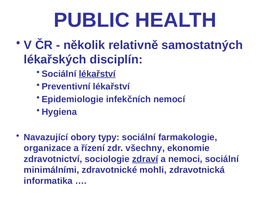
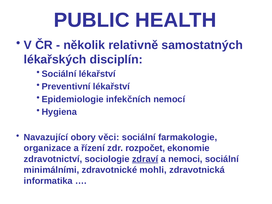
lékařství at (97, 74) underline: present -> none
typy: typy -> věci
všechny: všechny -> rozpočet
